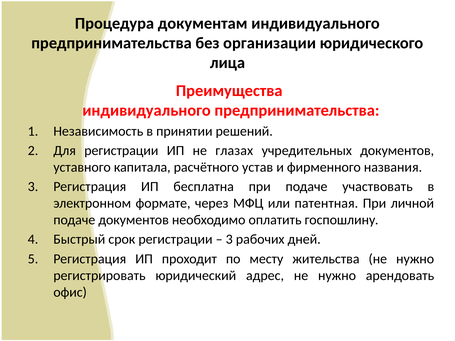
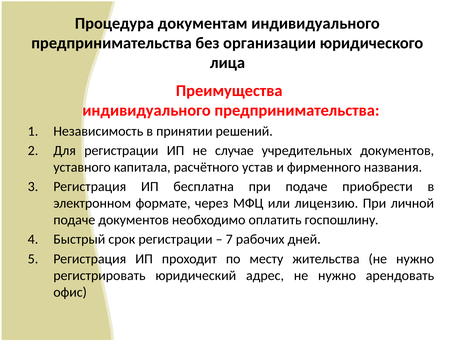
глазах: глазах -> случае
участвовать: участвовать -> приобрести
патентная: патентная -> лицензию
3 at (229, 240): 3 -> 7
